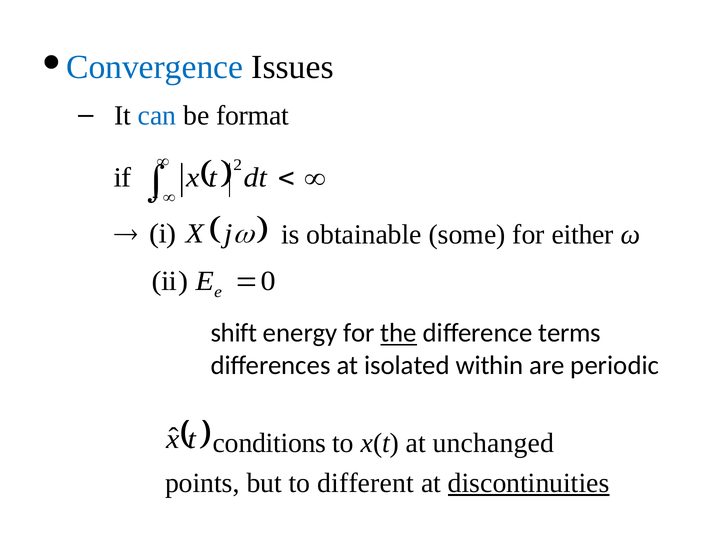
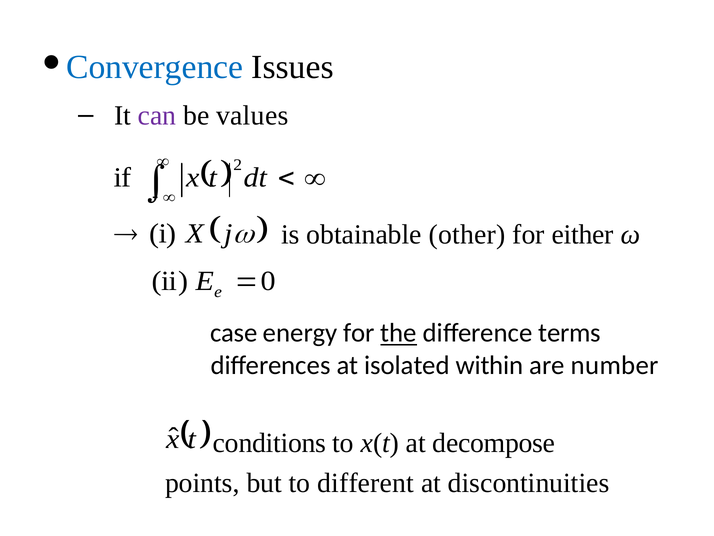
can colour: blue -> purple
format: format -> values
some: some -> other
shift: shift -> case
periodic: periodic -> number
unchanged: unchanged -> decompose
discontinuities underline: present -> none
